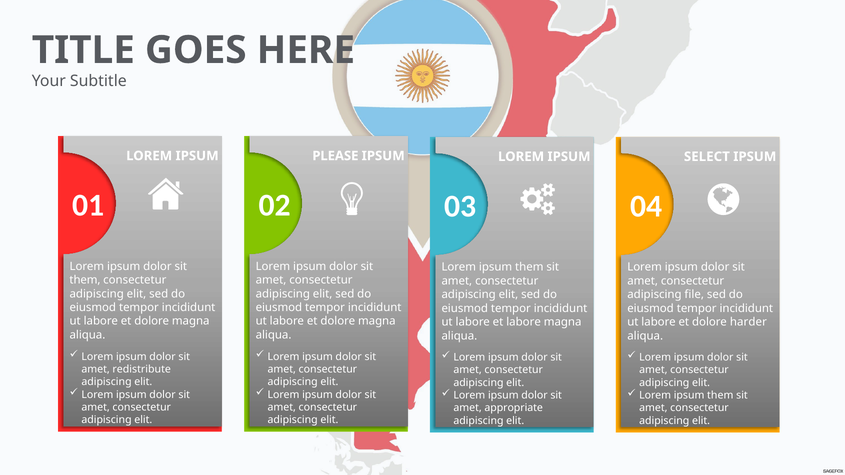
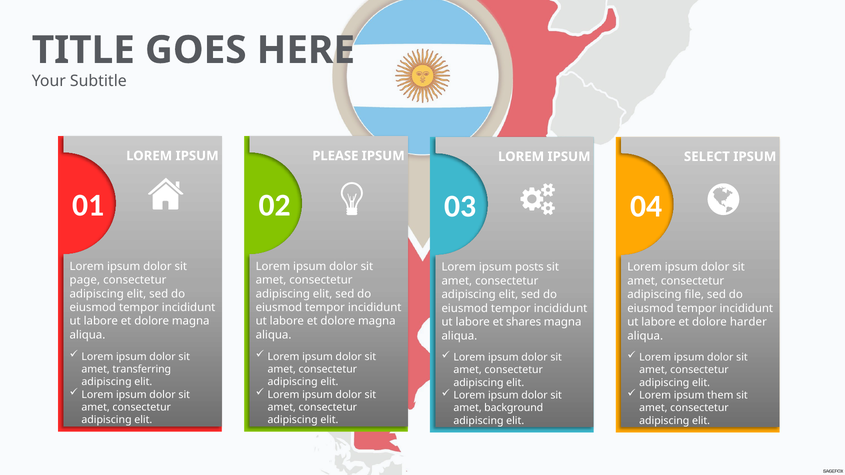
them at (529, 267): them -> posts
them at (85, 280): them -> page
et labore: labore -> shares
redistribute: redistribute -> transferring
appropriate: appropriate -> background
